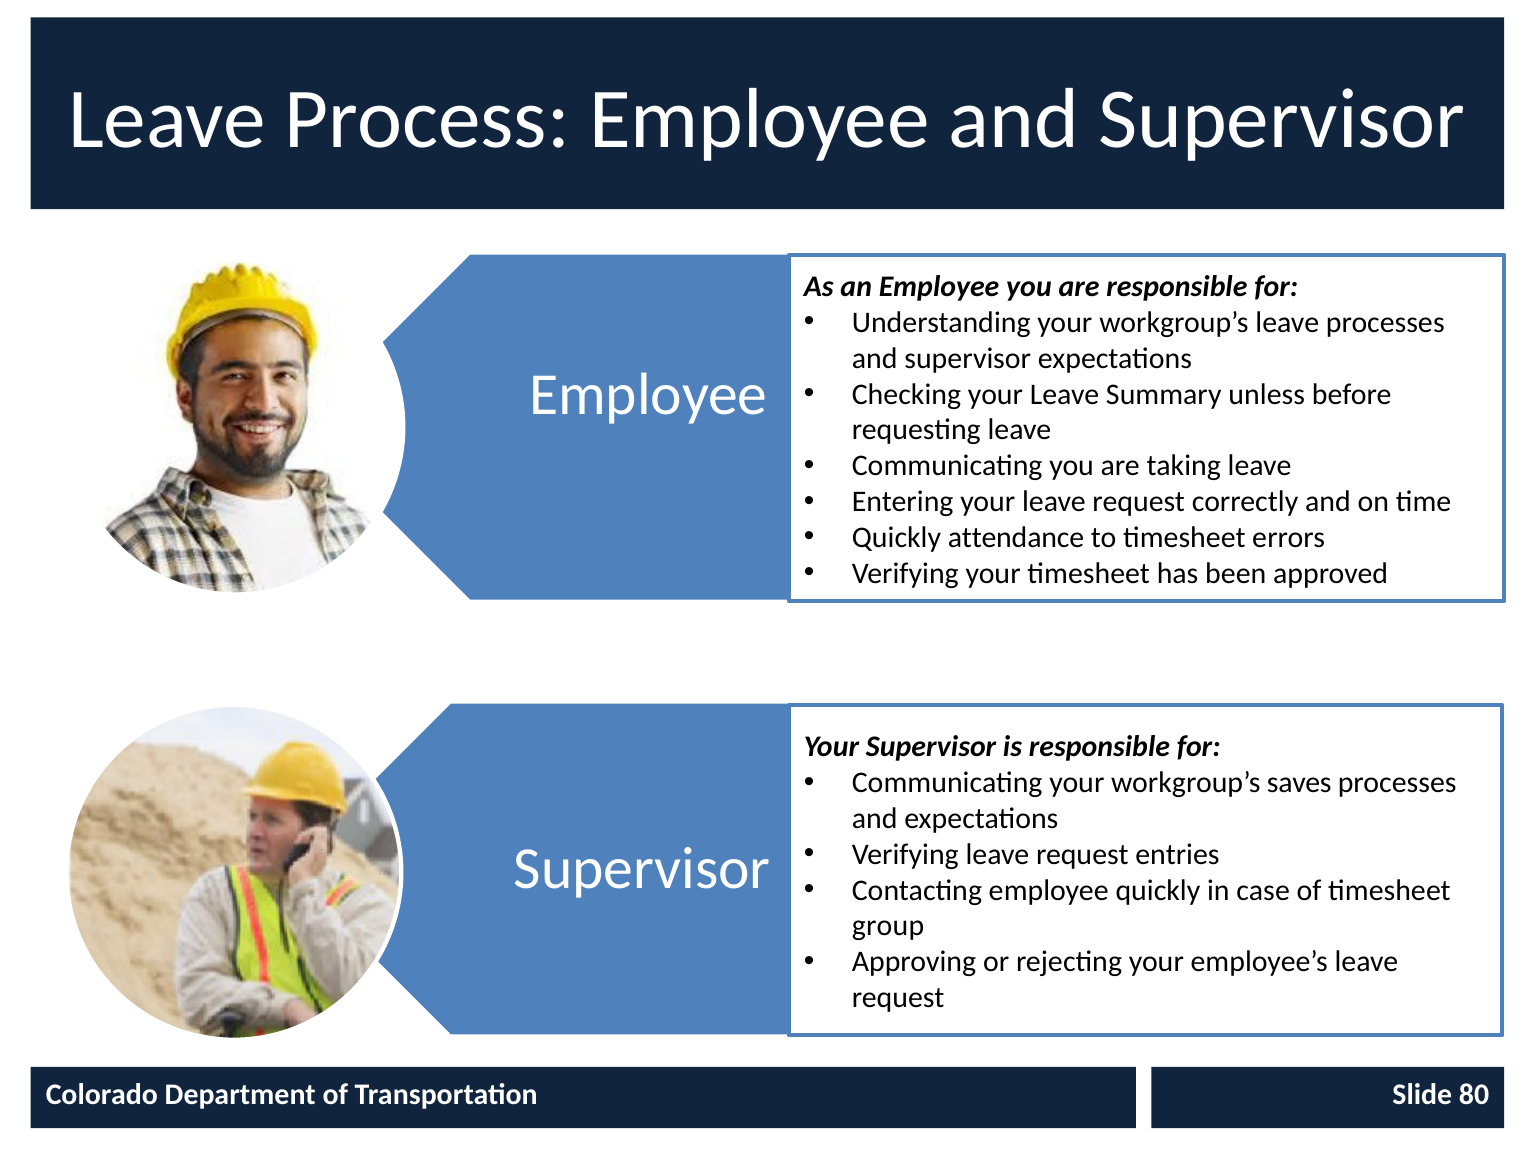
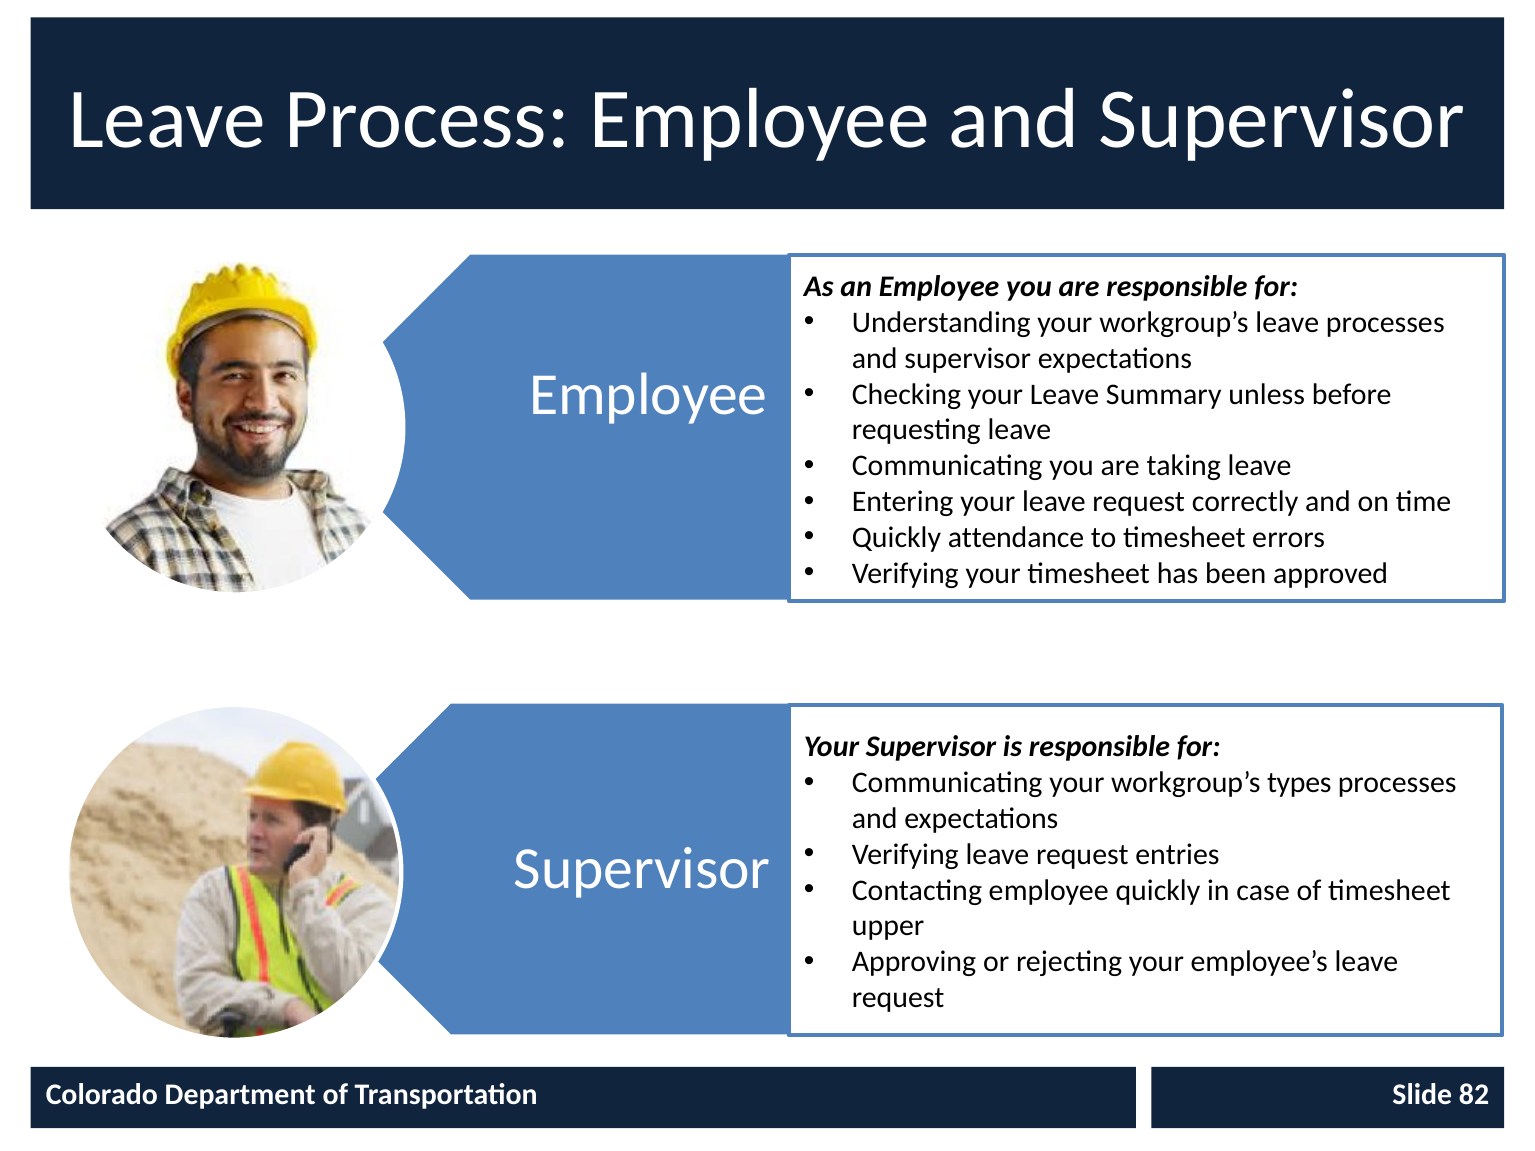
saves: saves -> types
group: group -> upper
80: 80 -> 82
